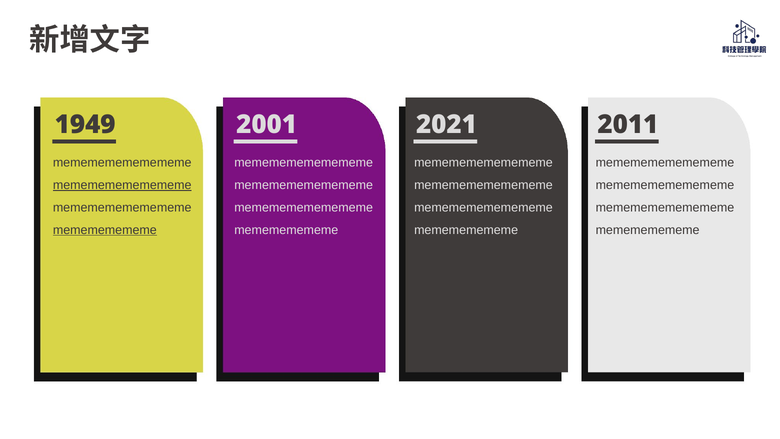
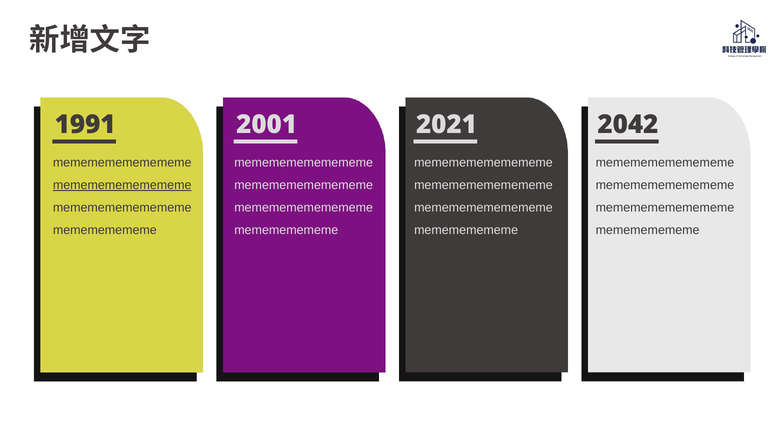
1949: 1949 -> 1991
2011: 2011 -> 2042
memememememe at (105, 230) underline: present -> none
